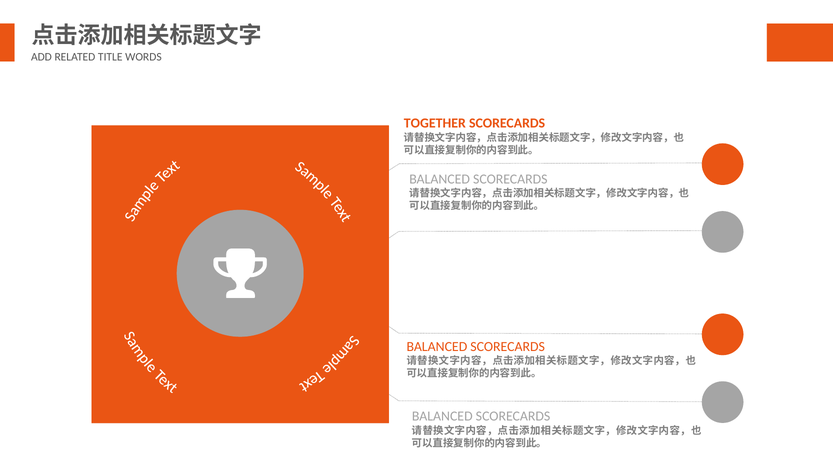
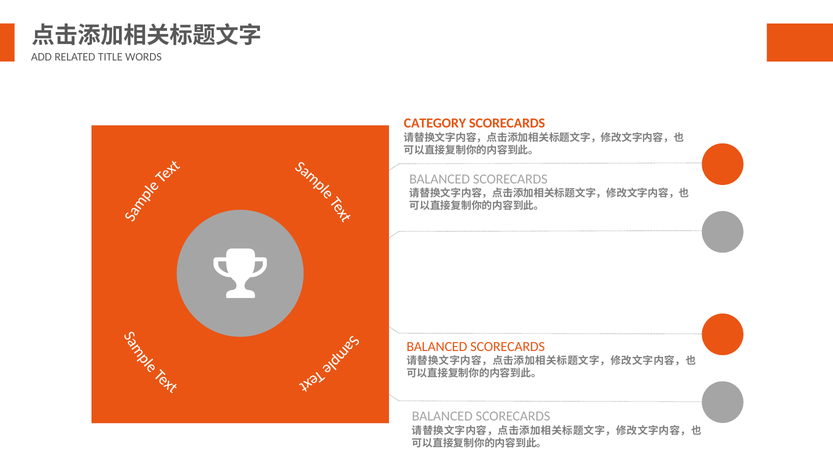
TOGETHER: TOGETHER -> CATEGORY
